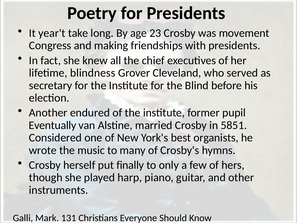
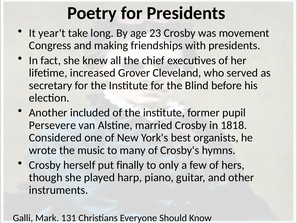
blindness: blindness -> increased
endured: endured -> included
Eventually: Eventually -> Persevere
5851: 5851 -> 1818
